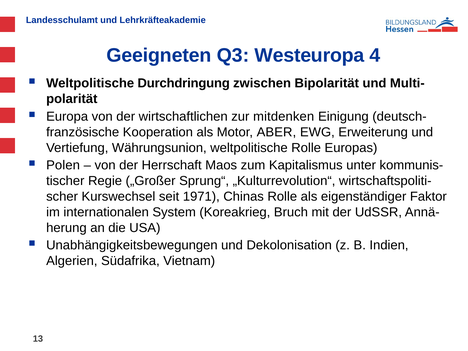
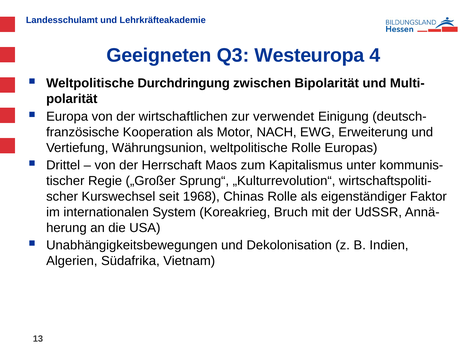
mitdenken: mitdenken -> verwendet
ABER: ABER -> NACH
Polen: Polen -> Drittel
1971: 1971 -> 1968
